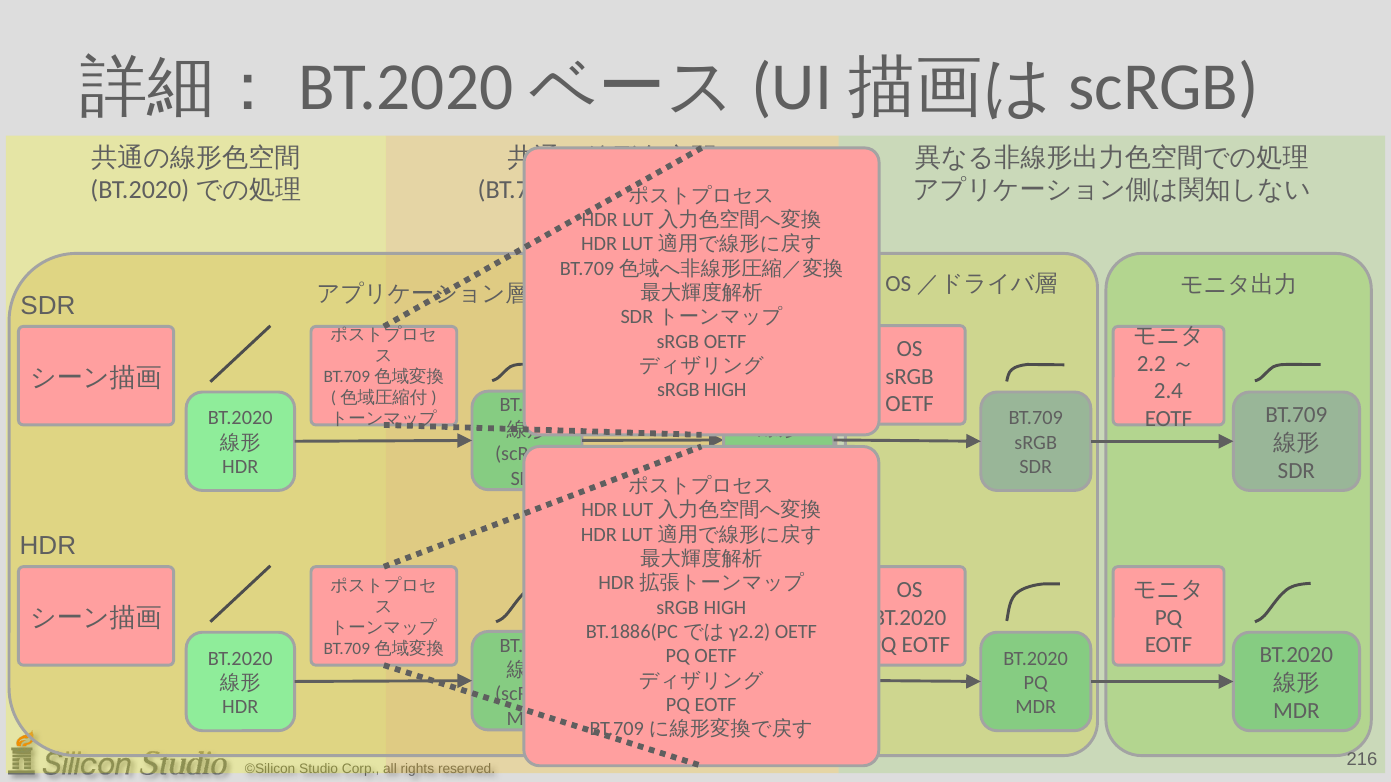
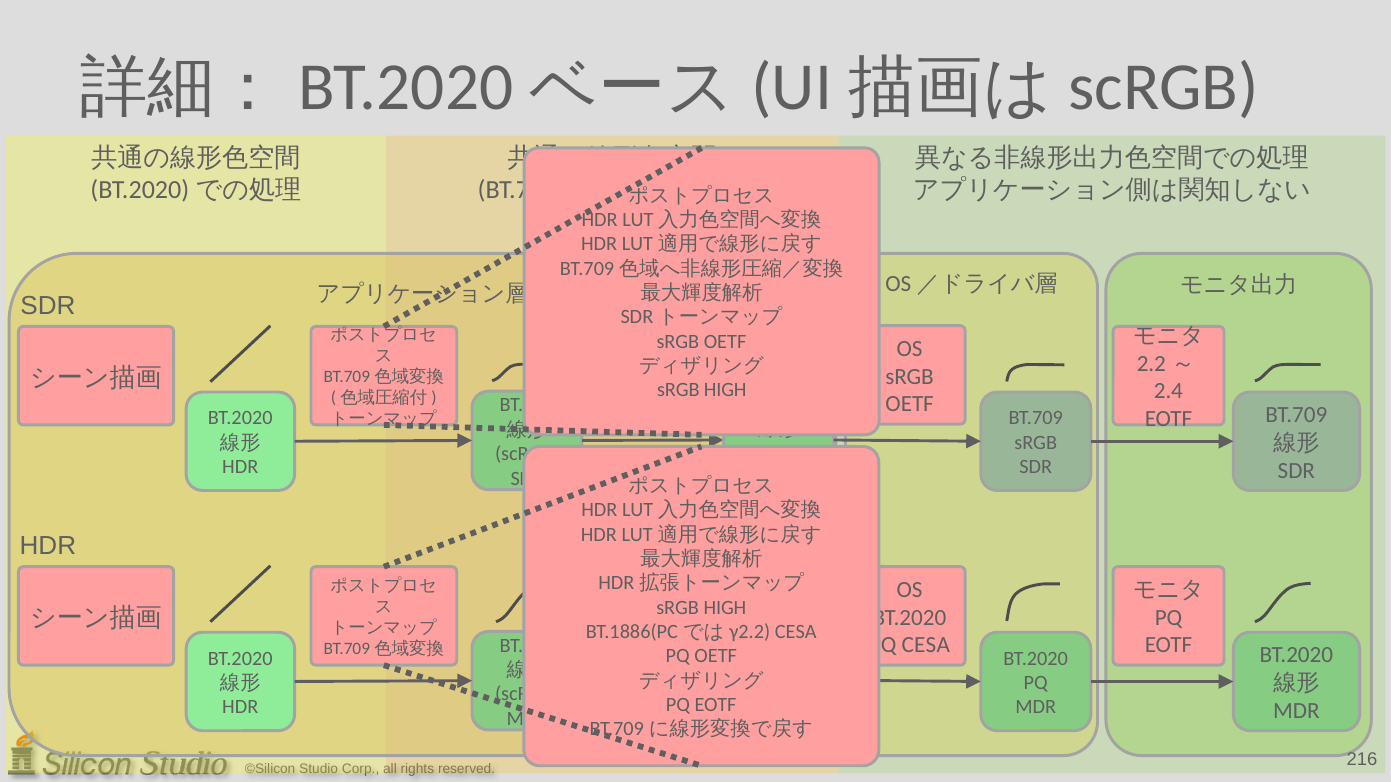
OETF at (796, 632): OETF -> CESA
EOTF at (926, 646): EOTF -> CESA
